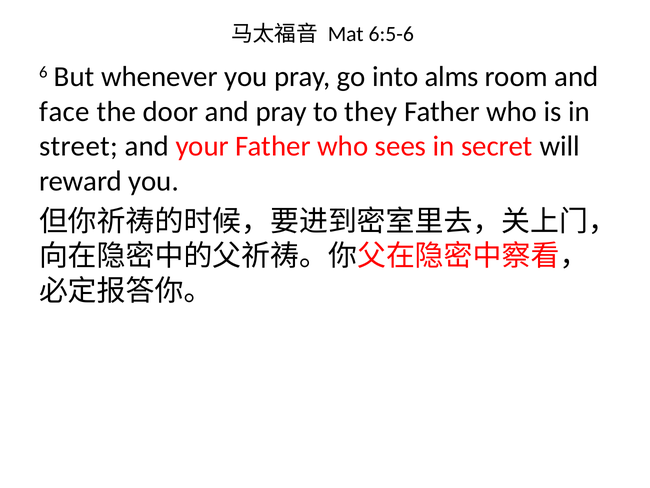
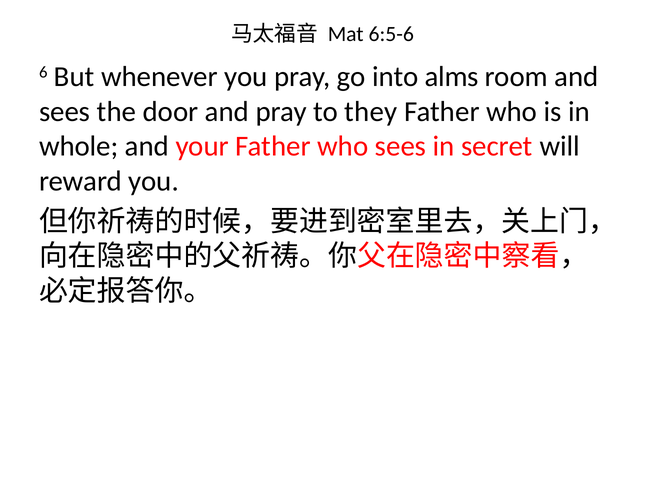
face at (64, 112): face -> sees
street: street -> whole
